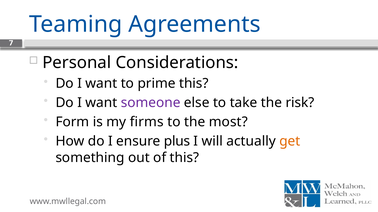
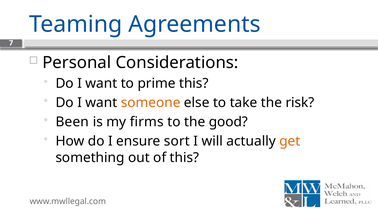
someone colour: purple -> orange
Form: Form -> Been
most: most -> good
plus: plus -> sort
